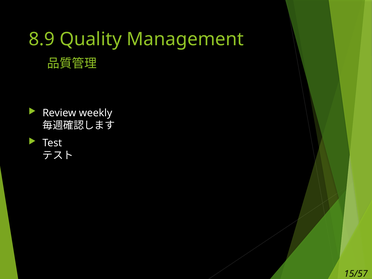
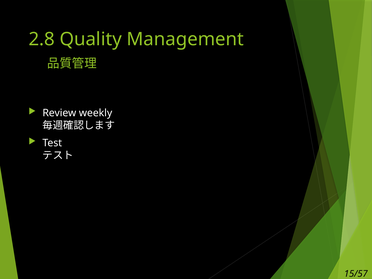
8.9: 8.9 -> 2.8
